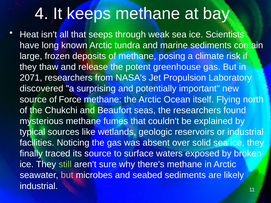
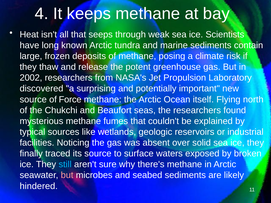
2071: 2071 -> 2002
still colour: light green -> light blue
industrial at (39, 186): industrial -> hindered
